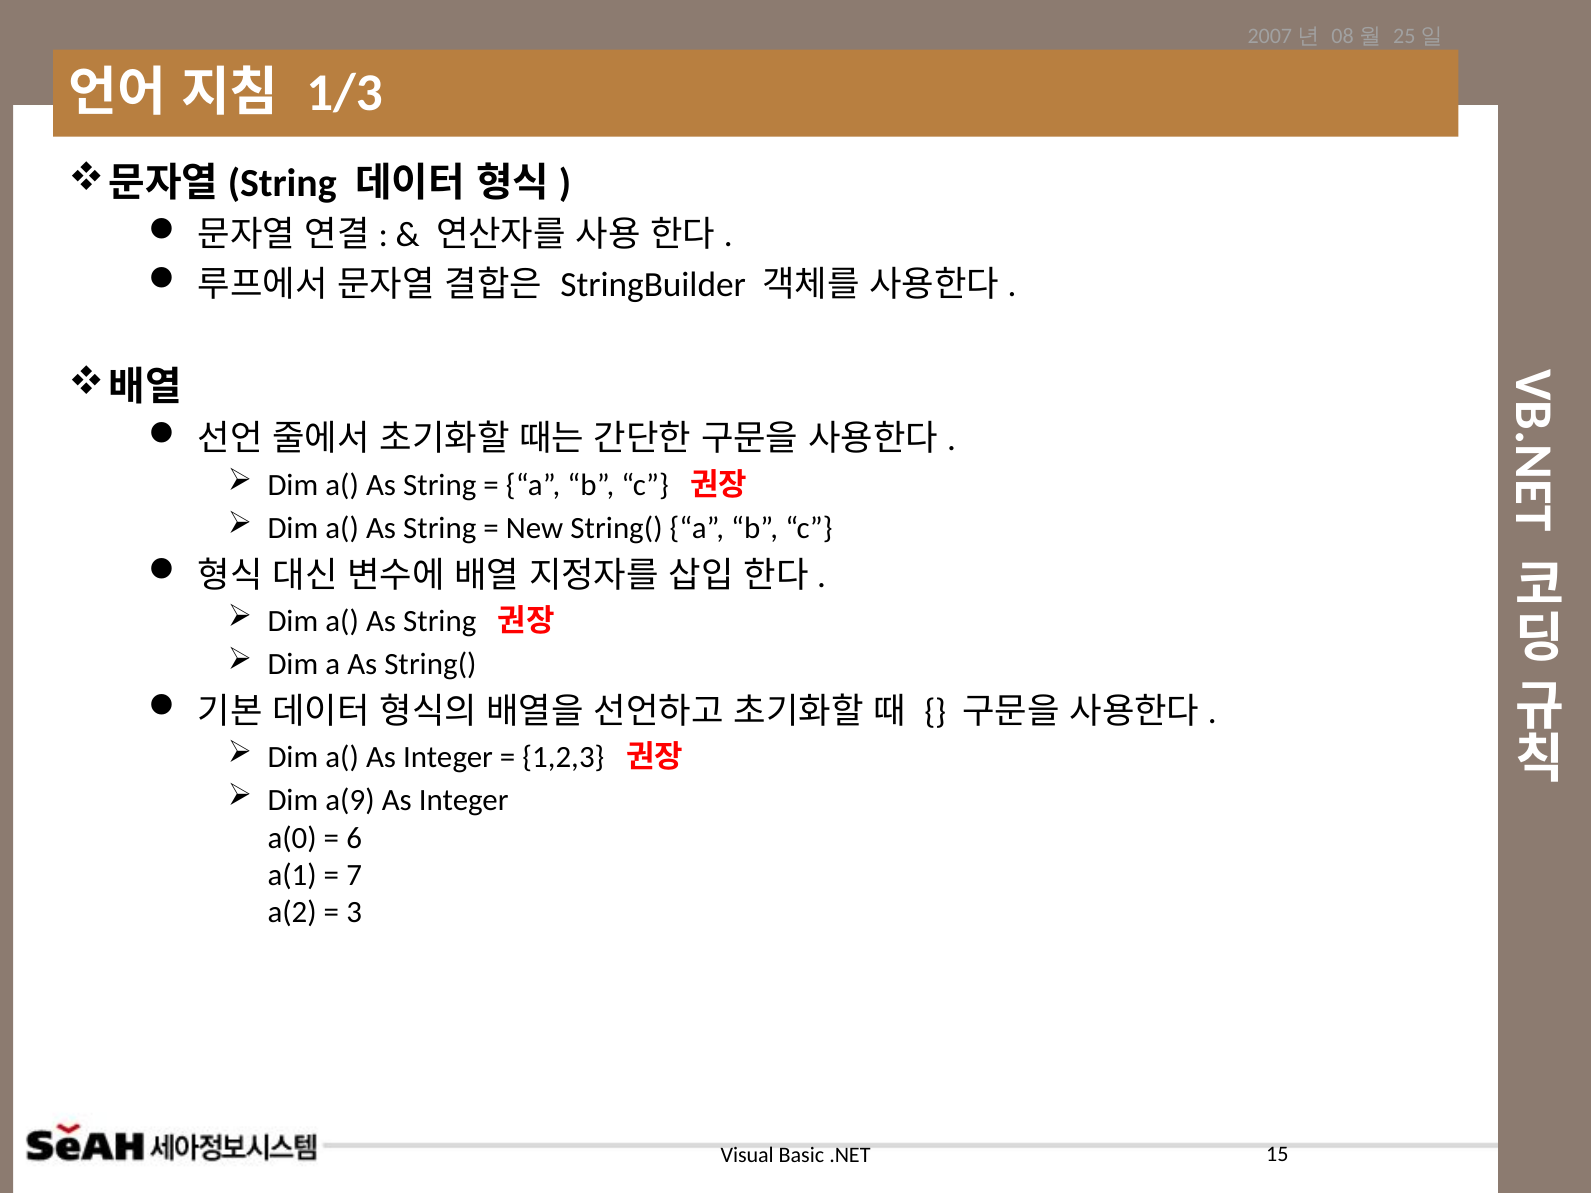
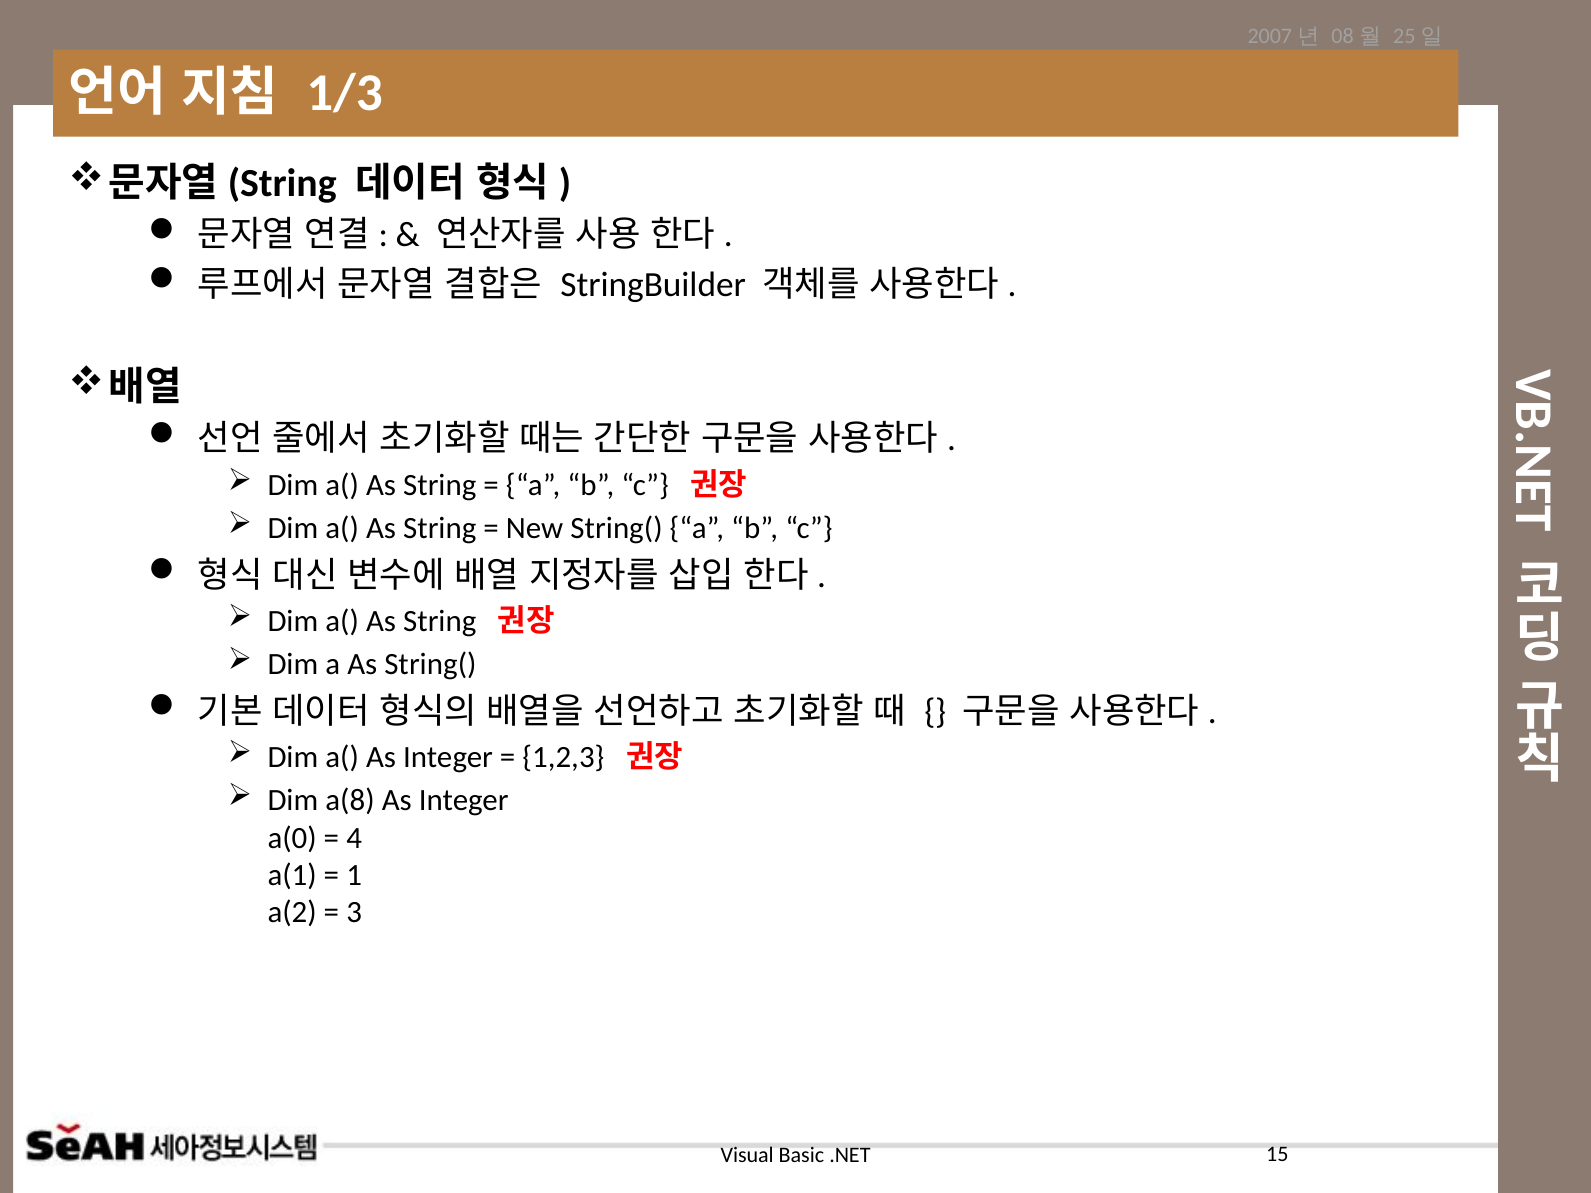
a(9: a(9 -> a(8
6: 6 -> 4
7: 7 -> 1
